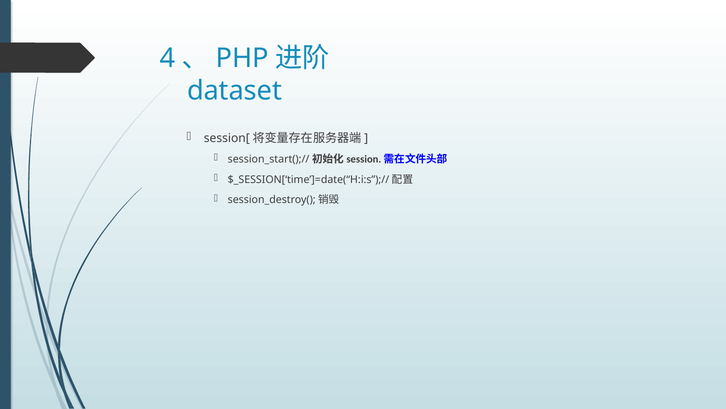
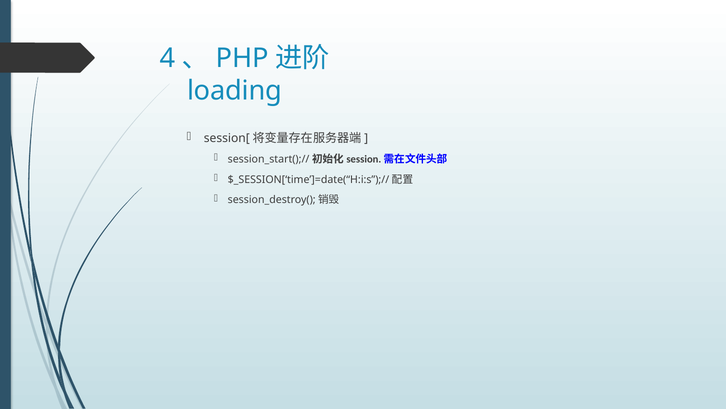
dataset: dataset -> loading
